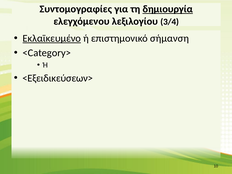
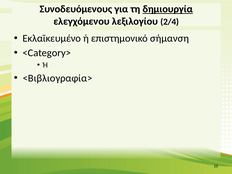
Συντομογραφίες: Συντομογραφίες -> Συνοδευόμενους
3/4: 3/4 -> 2/4
Εκλαϊκευμένο underline: present -> none
<Εξειδικεύσεων>: <Εξειδικεύσεων> -> <Βιβλιογραφία>
